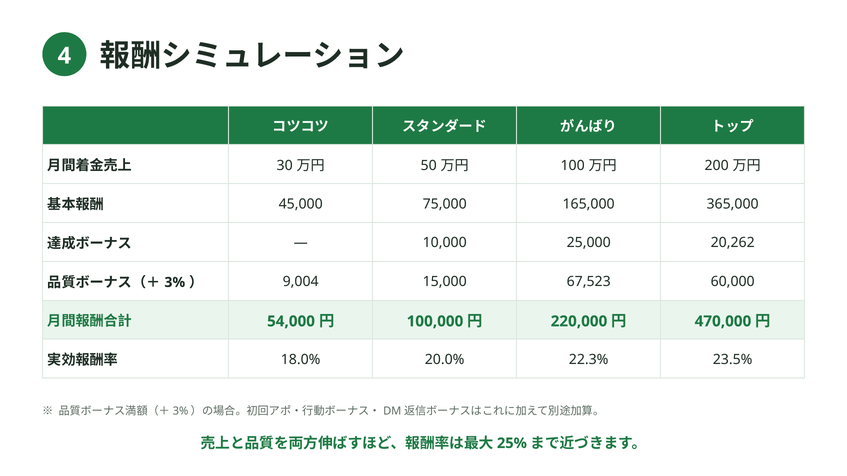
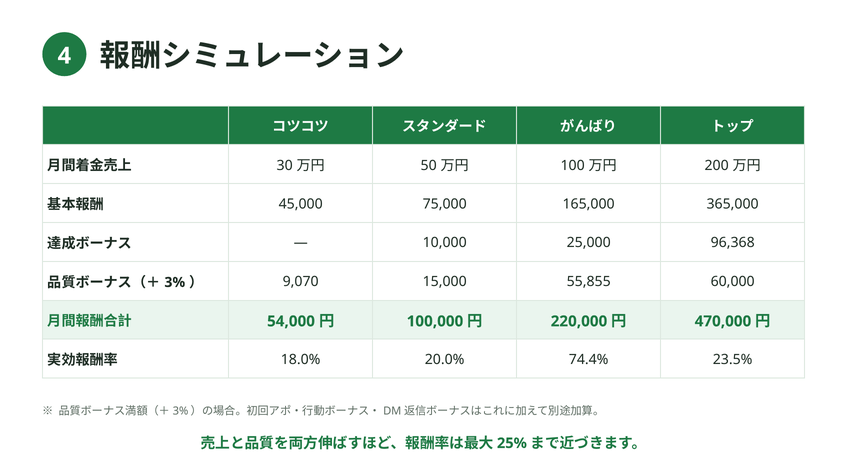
20,262: 20,262 -> 96,368
9,004: 9,004 -> 9,070
67,523: 67,523 -> 55,855
22.3%: 22.3% -> 74.4%
